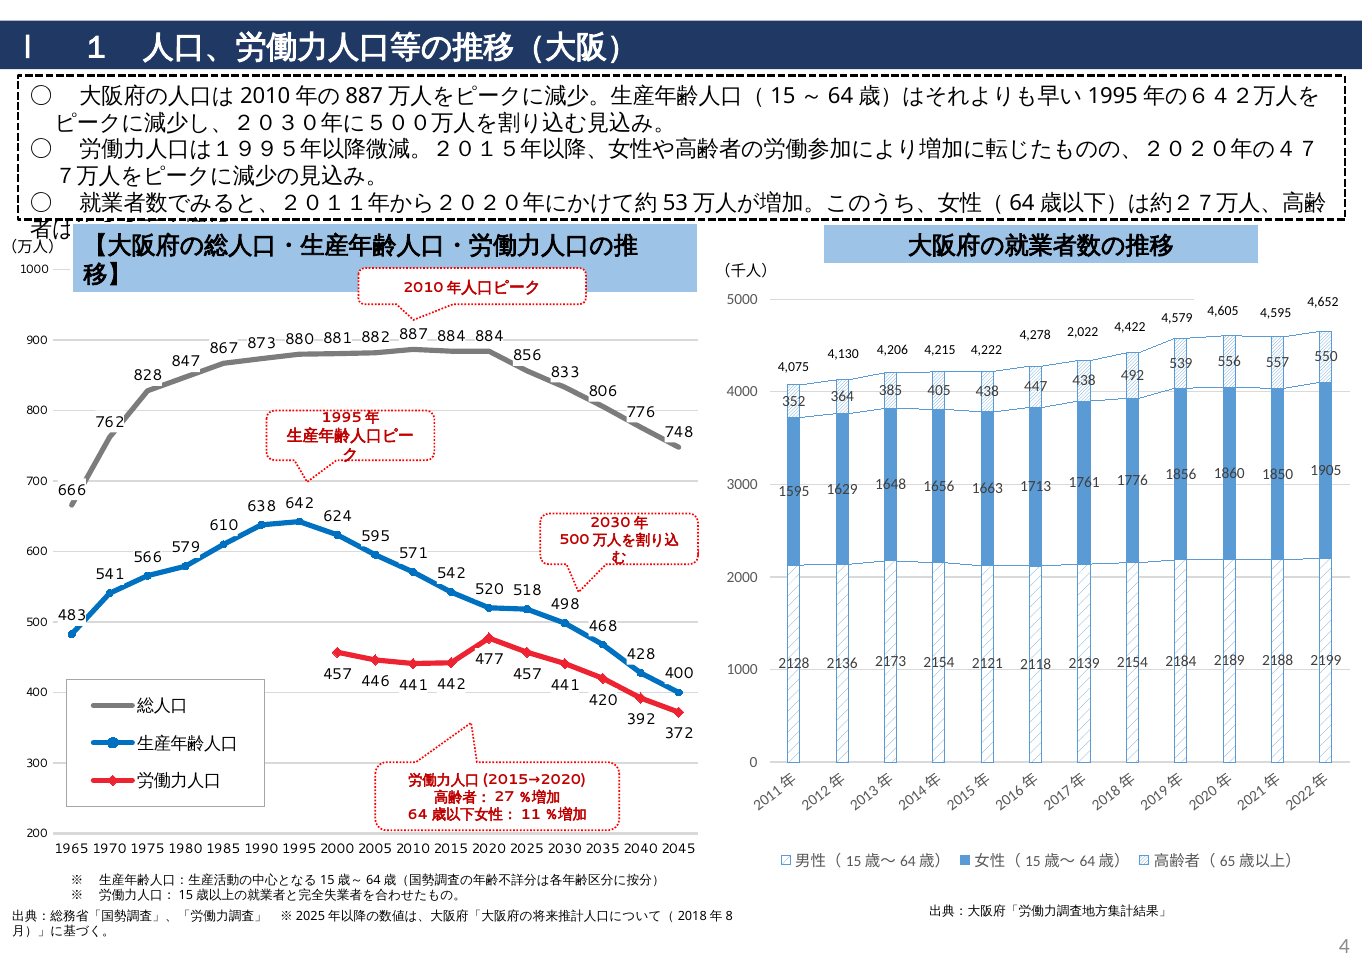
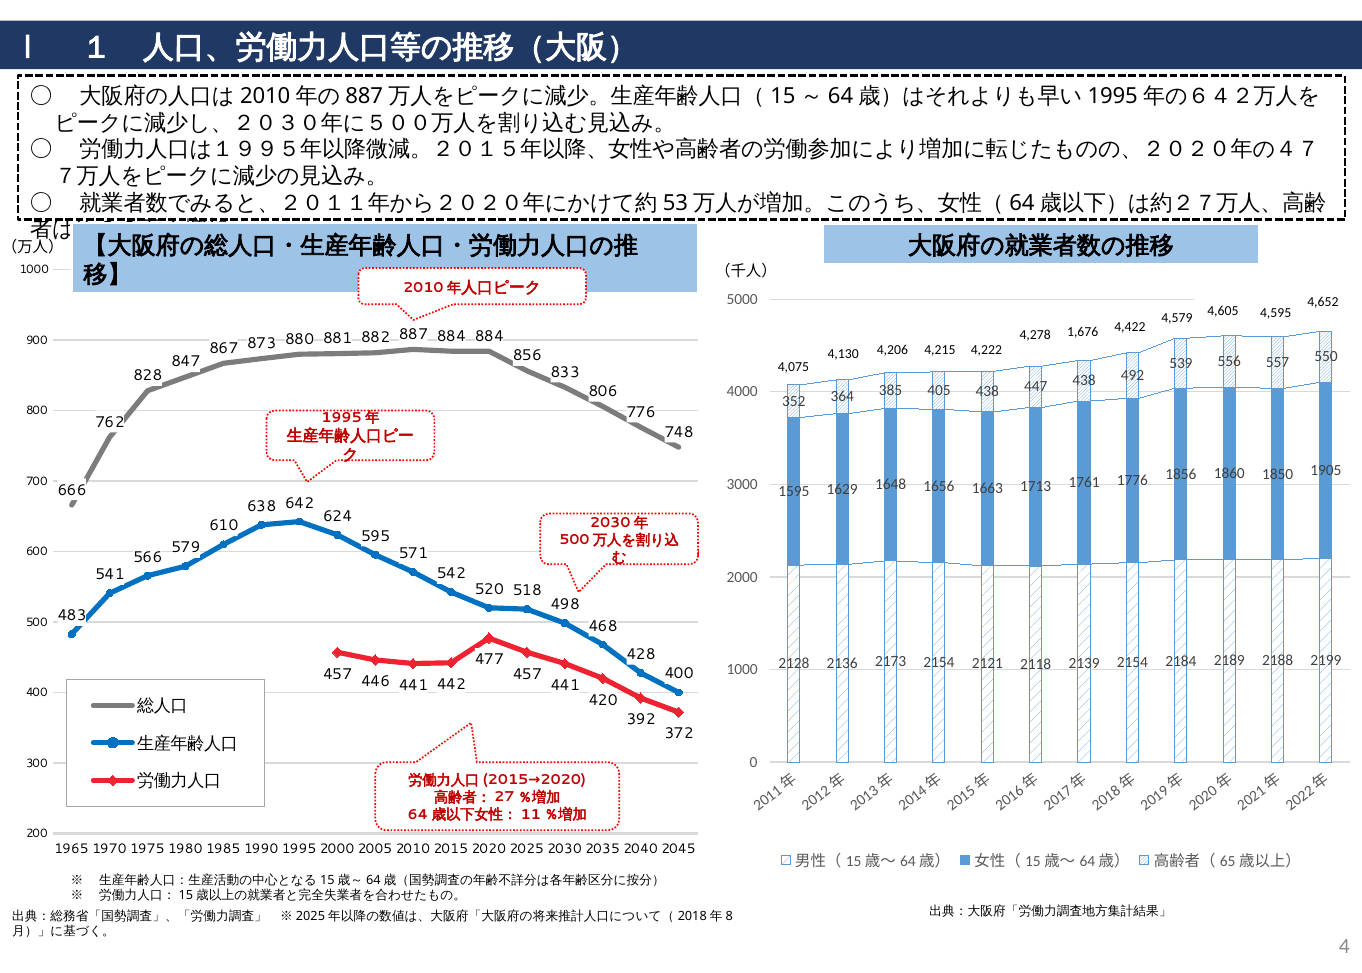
2,022: 2,022 -> 1,676
